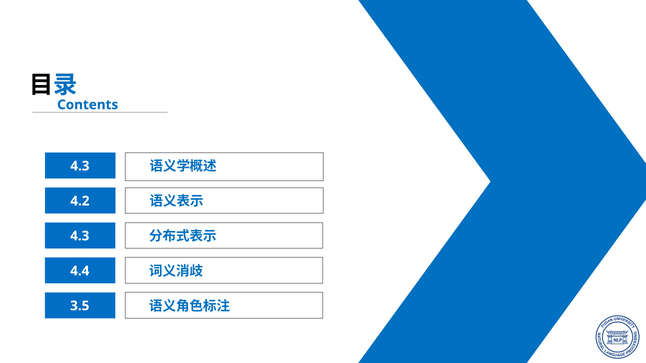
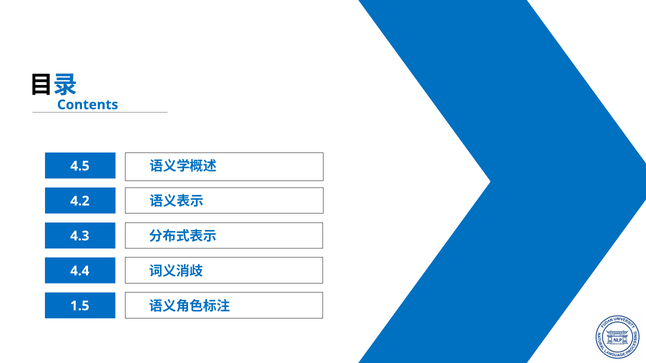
4.3 at (80, 166): 4.3 -> 4.5
3.5: 3.5 -> 1.5
